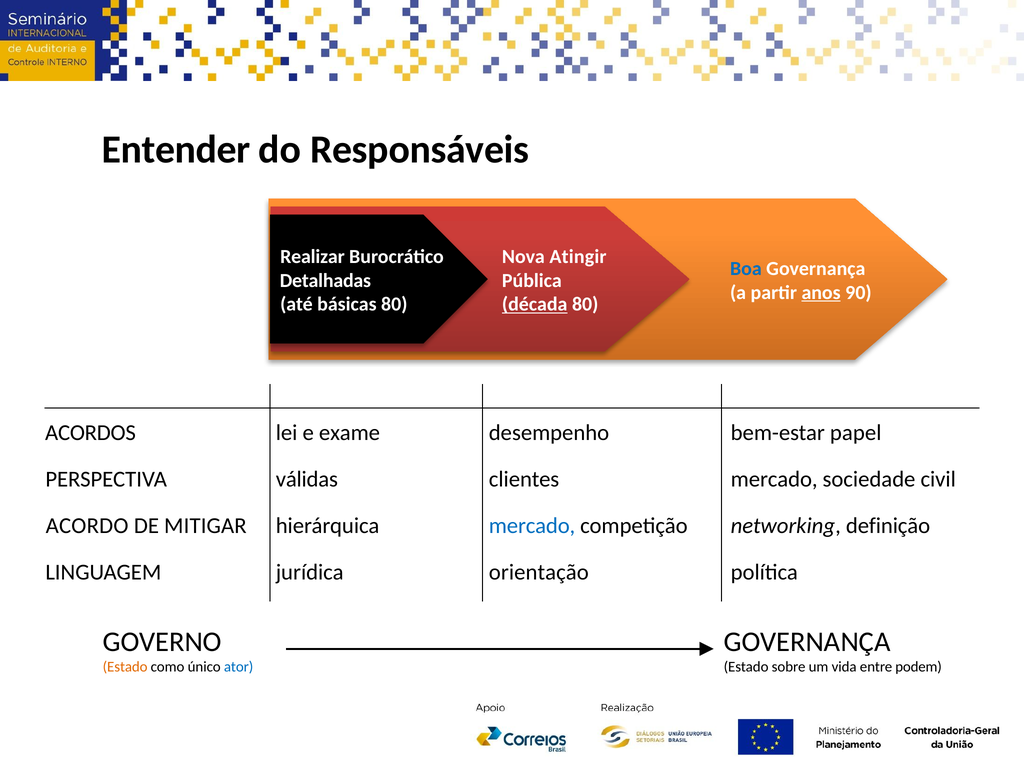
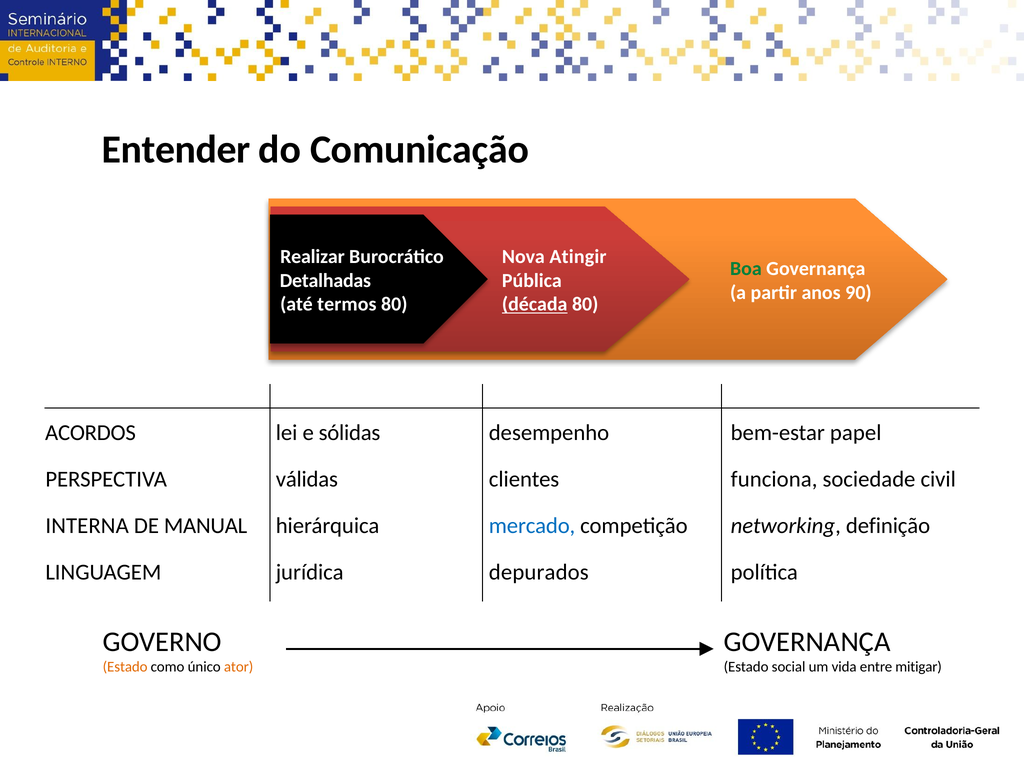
Responsáveis: Responsáveis -> Comunicação
Boa colour: blue -> green
anos underline: present -> none
básicas: básicas -> termos
exame: exame -> sólidas
clientes mercado: mercado -> funciona
ACORDO: ACORDO -> INTERNA
MITIGAR: MITIGAR -> MANUAL
orientação: orientação -> depurados
ator colour: blue -> orange
sobre: sobre -> social
podem: podem -> mitigar
